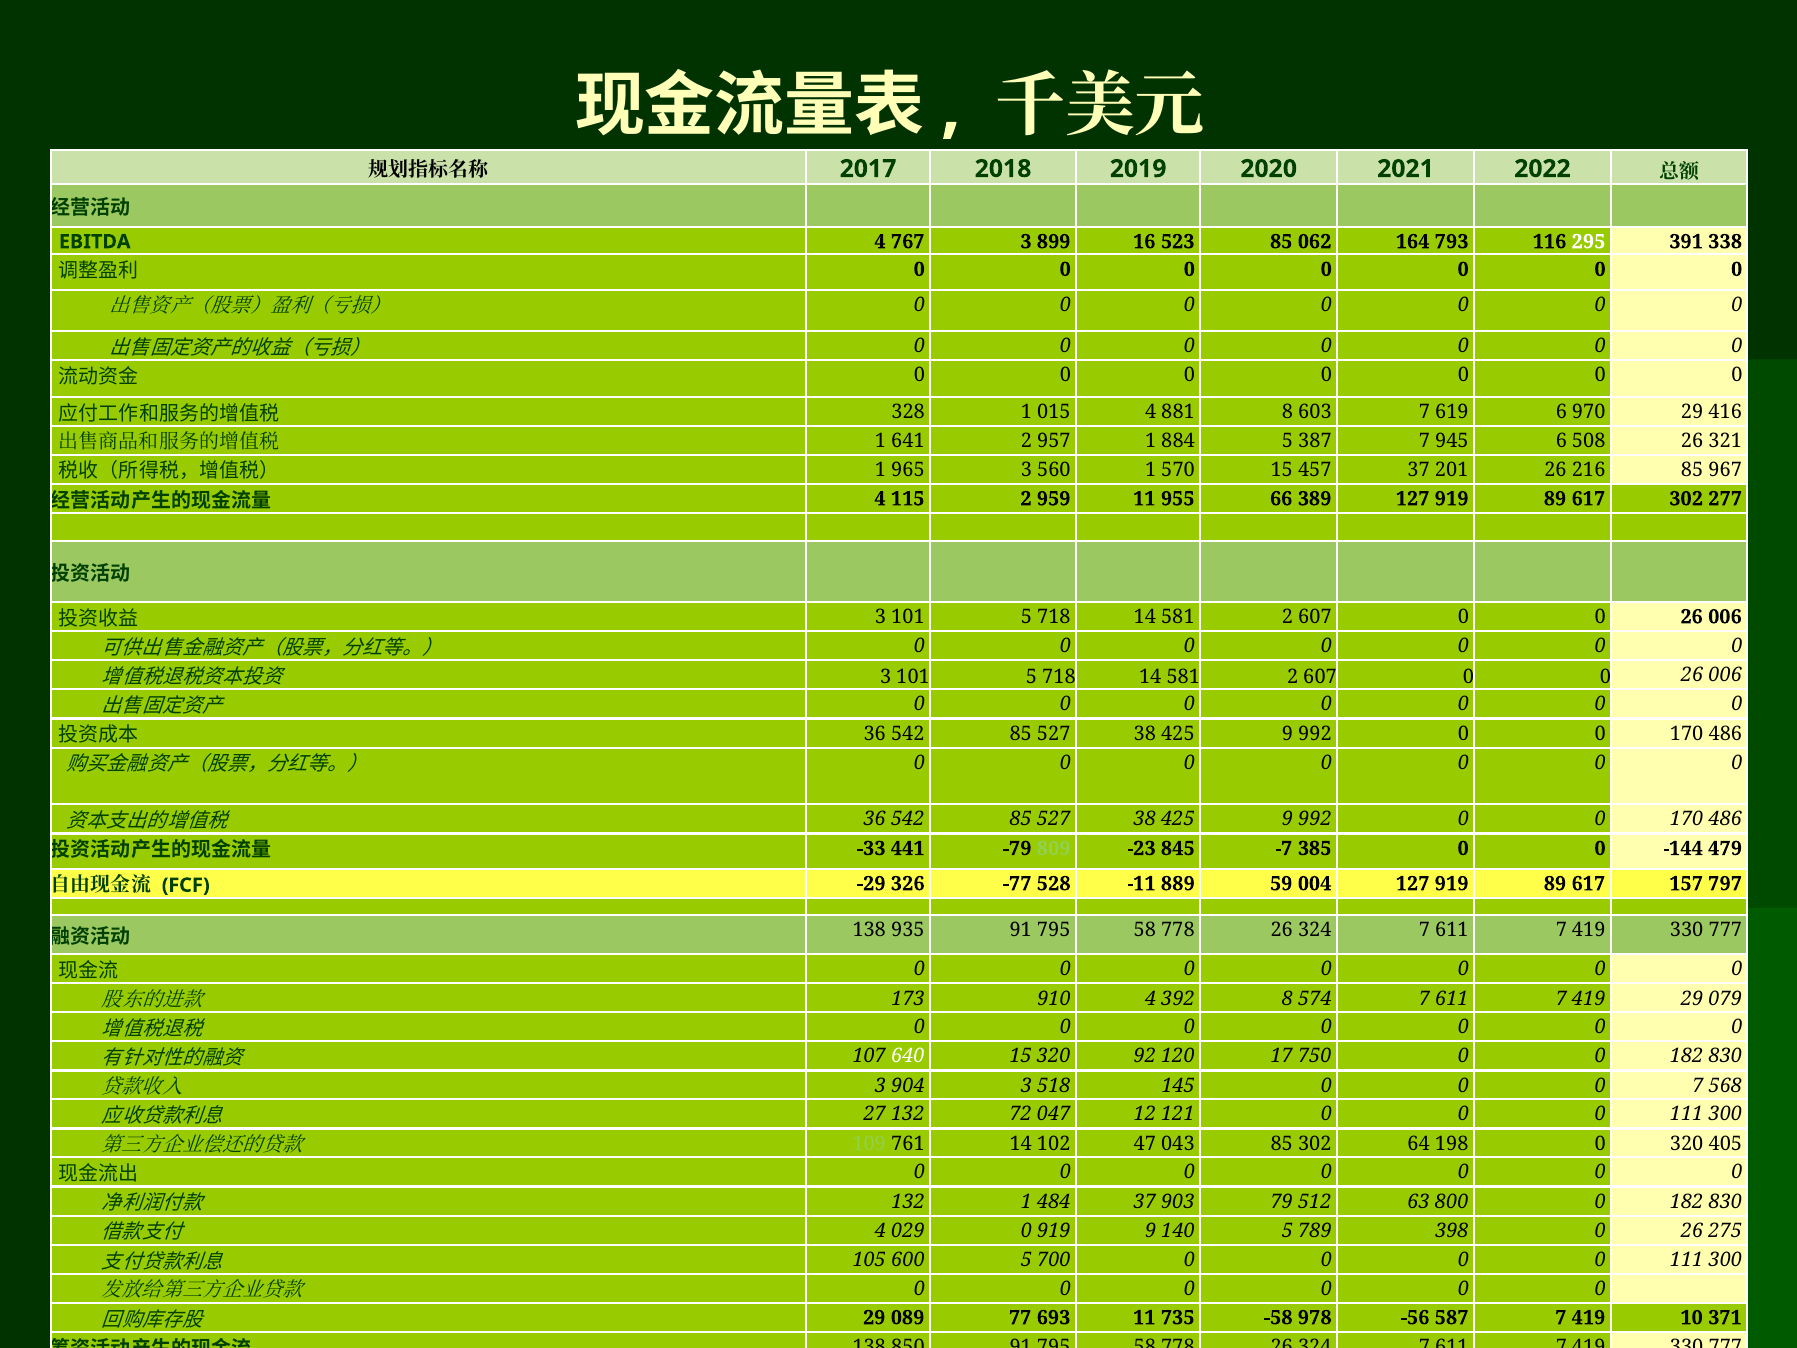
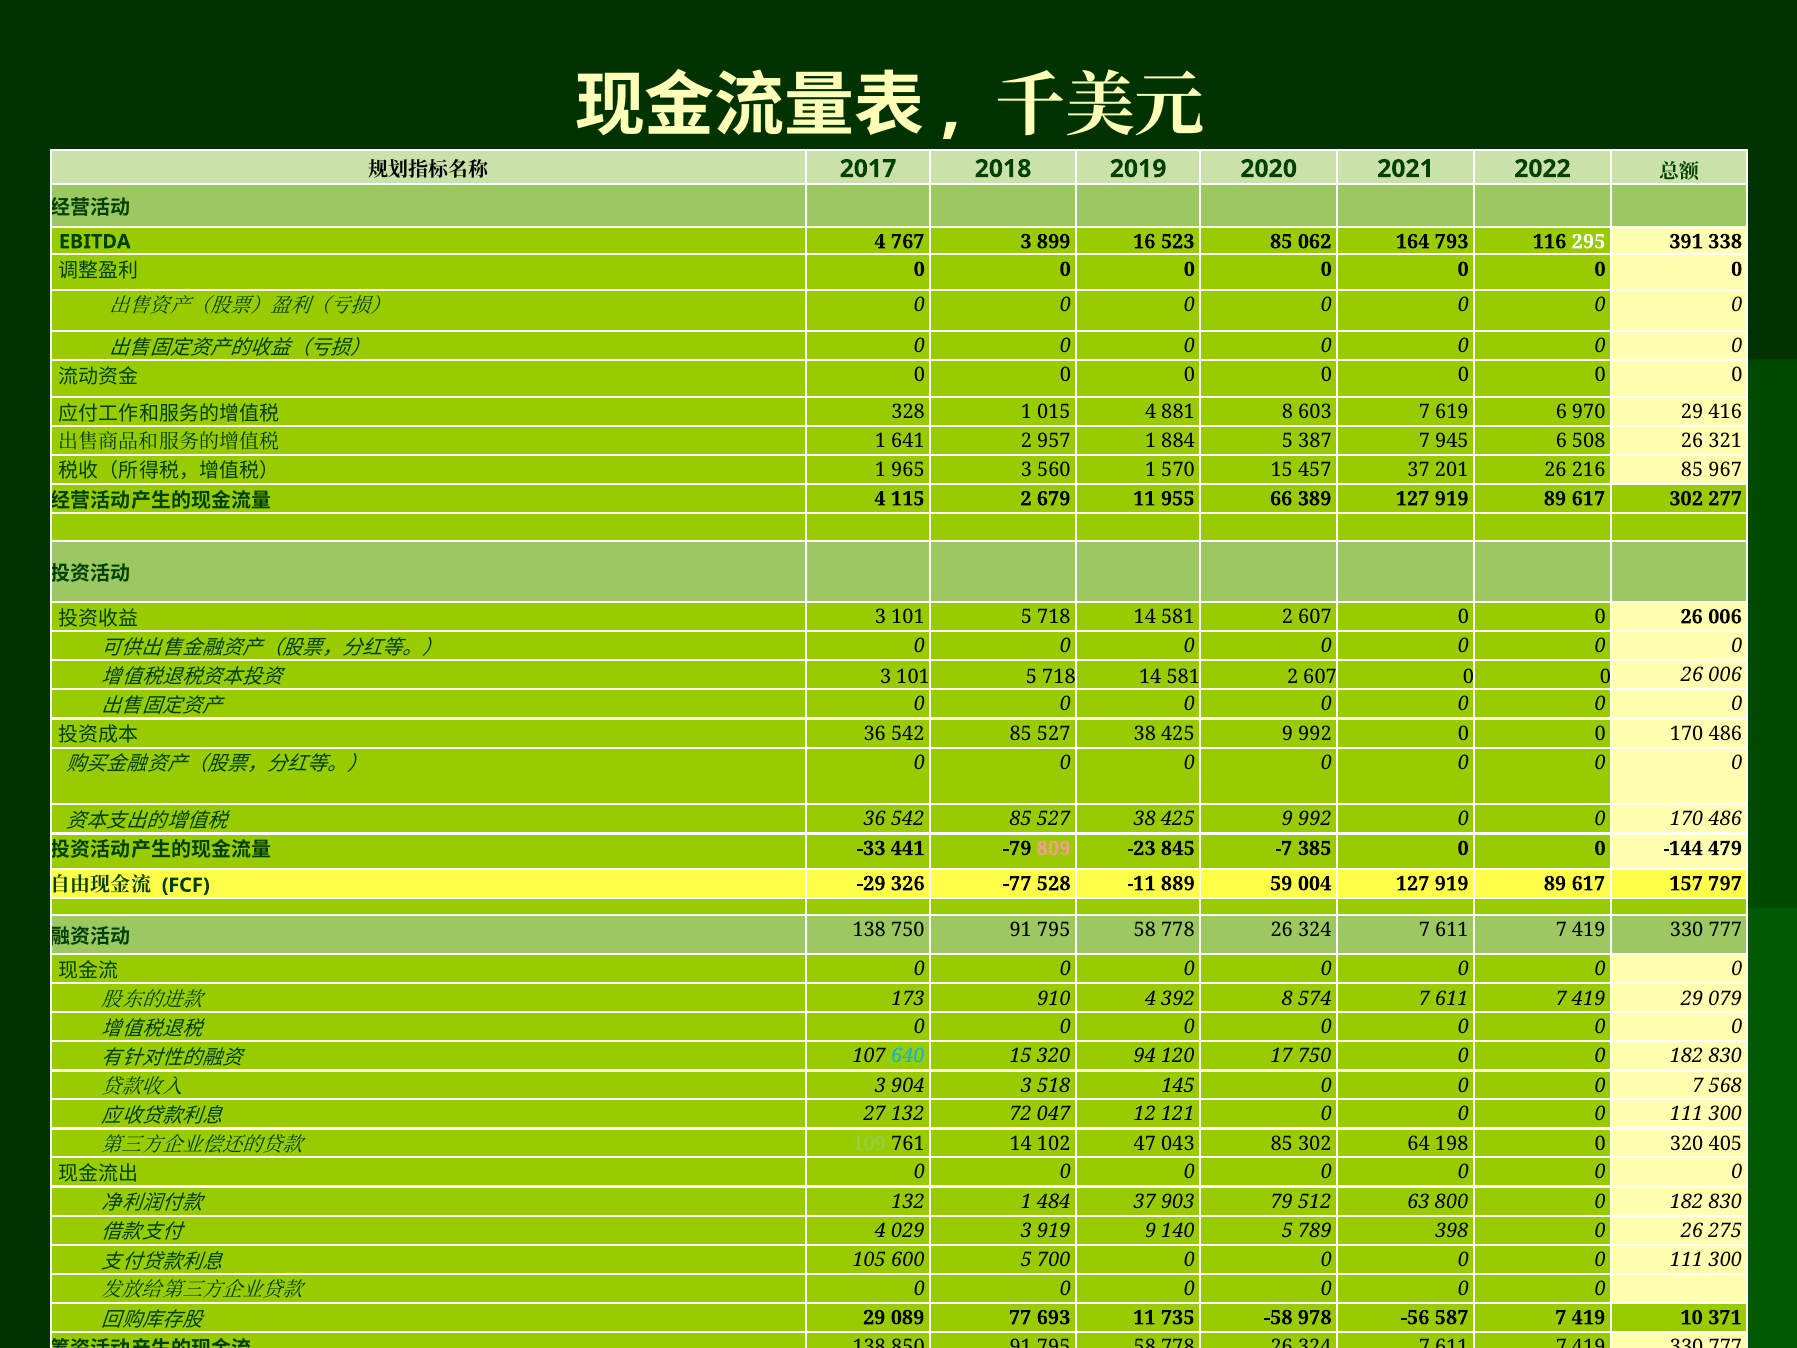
959: 959 -> 679
809 colour: light green -> pink
138 935: 935 -> 750
640 colour: white -> light blue
92: 92 -> 94
029 0: 0 -> 3
